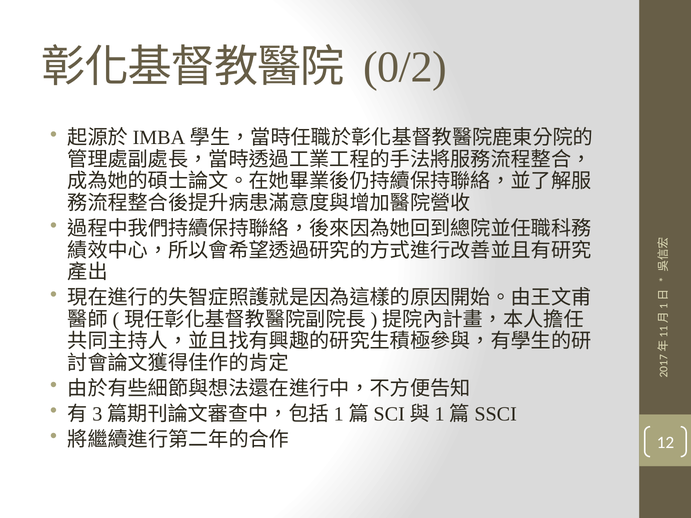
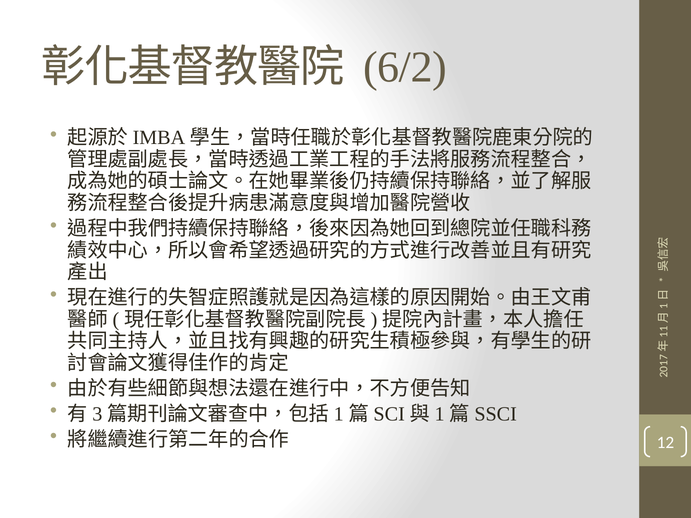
0/2: 0/2 -> 6/2
